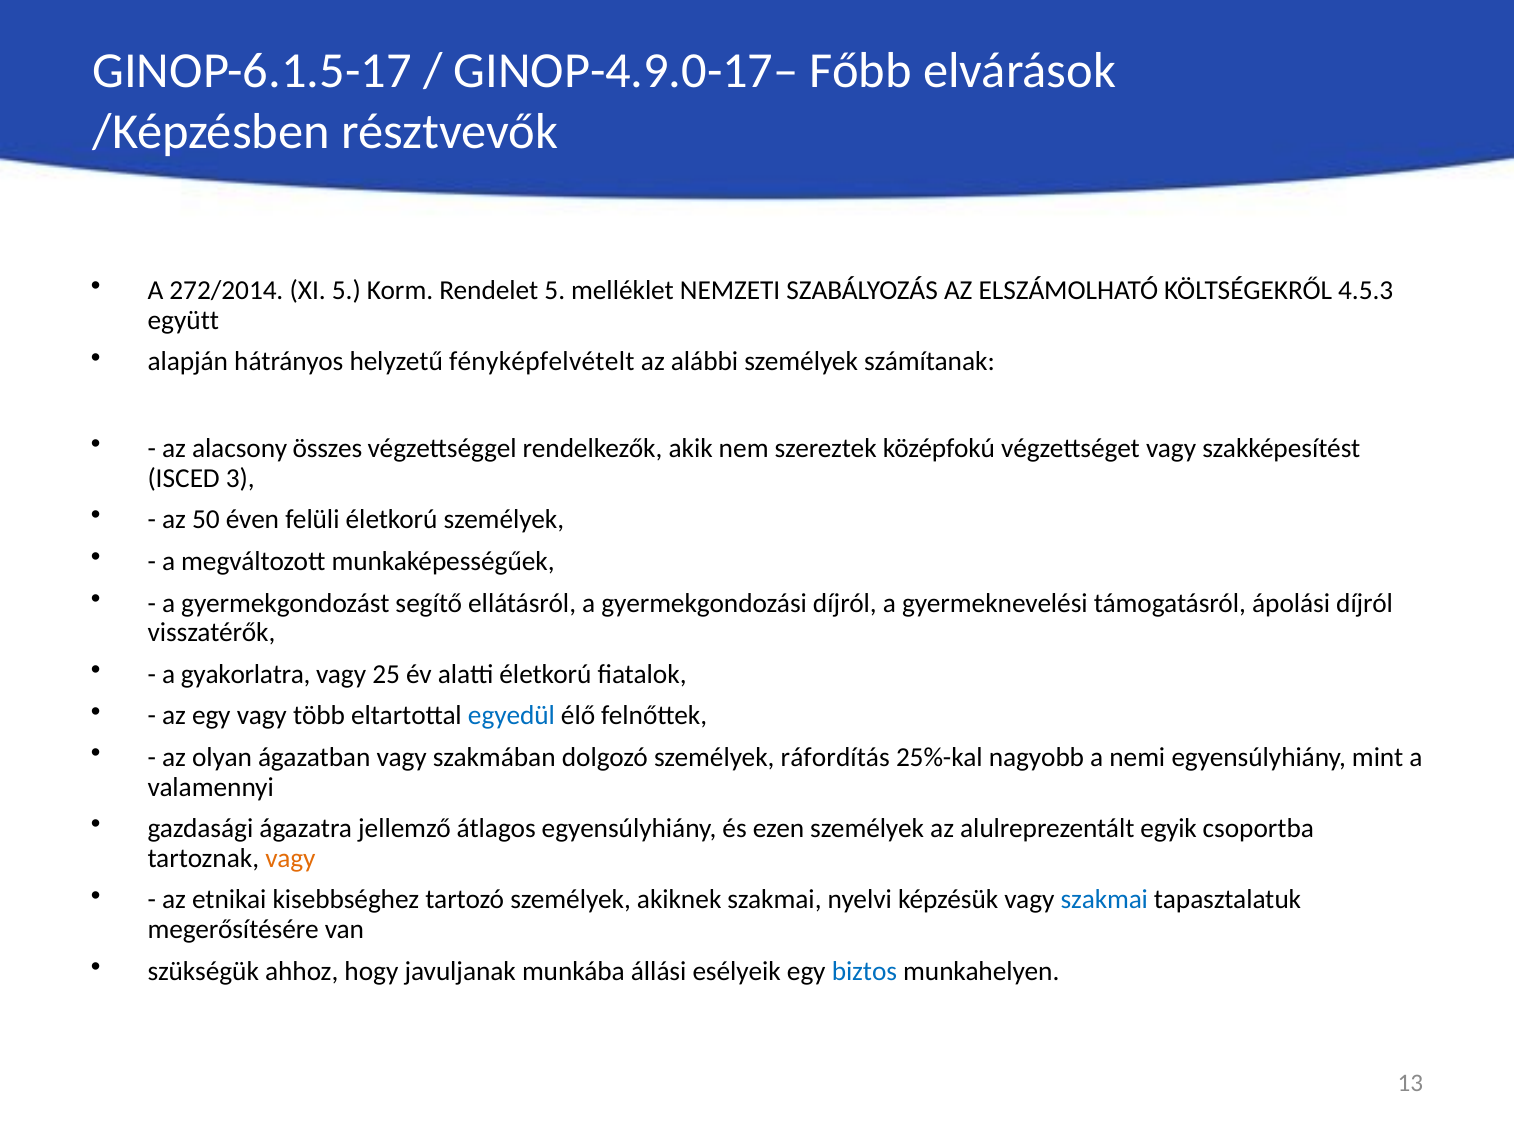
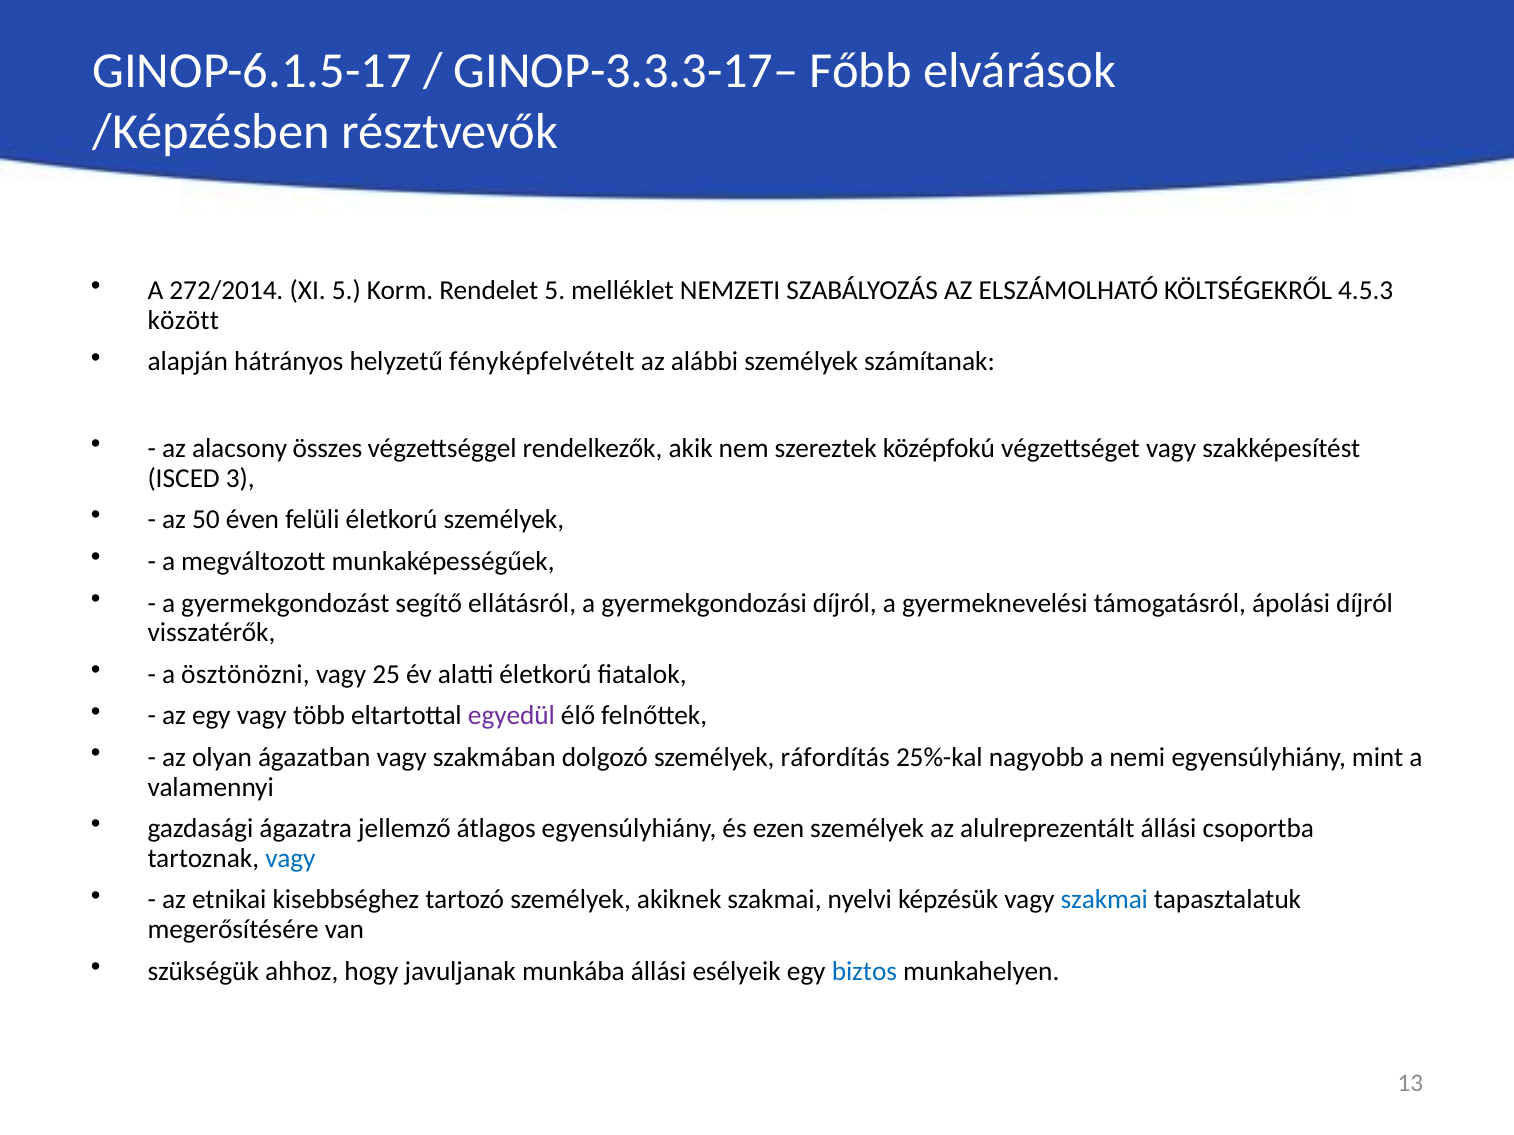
GINOP-4.9.0-17–: GINOP-4.9.0-17– -> GINOP-3.3.3-17–
együtt: együtt -> között
gyakorlatra: gyakorlatra -> ösztönözni
egyedül colour: blue -> purple
alulreprezentált egyik: egyik -> állási
vagy at (290, 859) colour: orange -> blue
